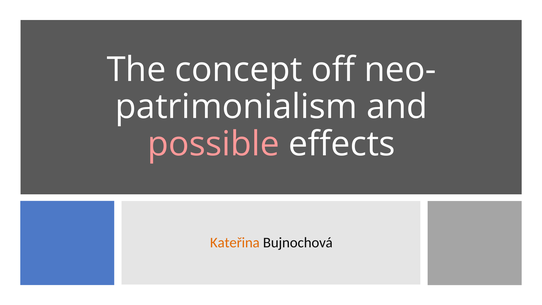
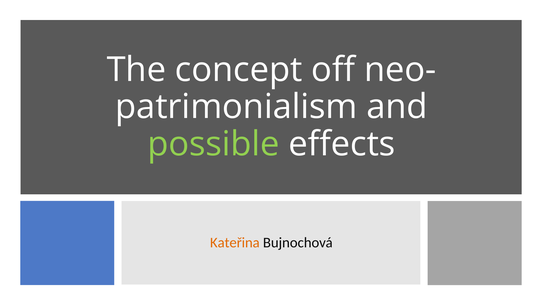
possible colour: pink -> light green
